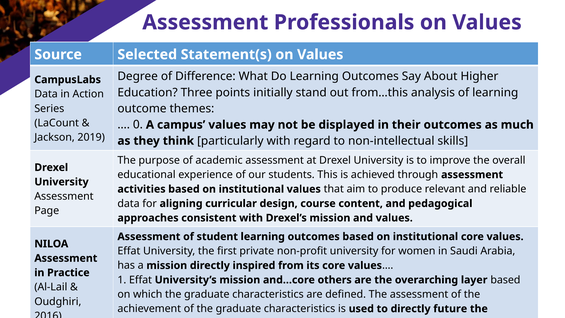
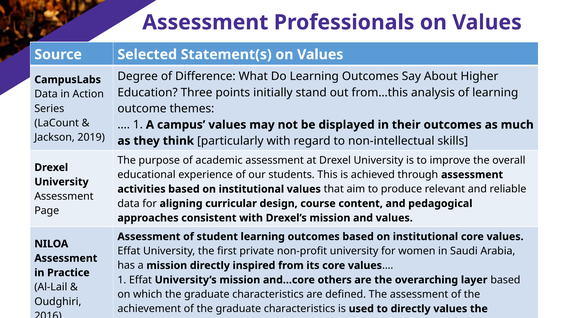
0 at (138, 125): 0 -> 1
directly future: future -> values
